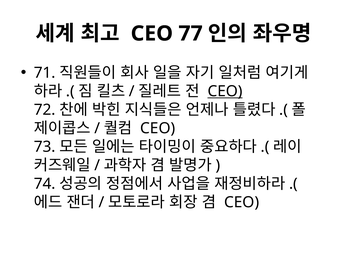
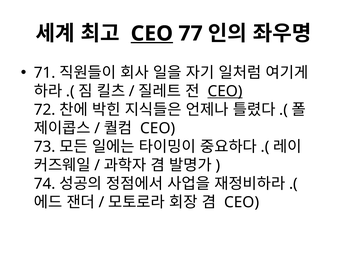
CEO at (152, 34) underline: none -> present
